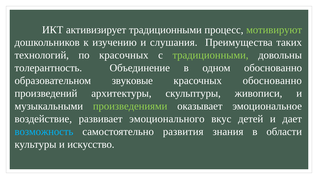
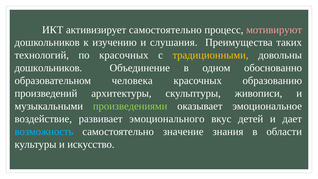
активизирует традиционными: традиционными -> самостоятельно
мотивируют colour: light green -> pink
традиционными at (211, 55) colour: light green -> yellow
толерантность at (48, 68): толерантность -> дошкольников
звуковые: звуковые -> человека
красочных обоснованно: обоснованно -> образованию
развития: развития -> значение
